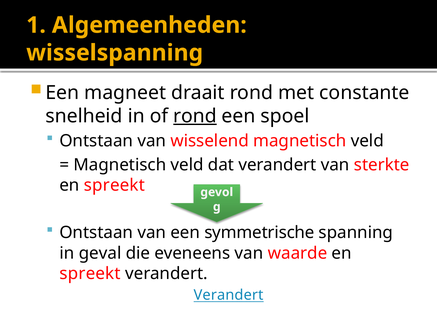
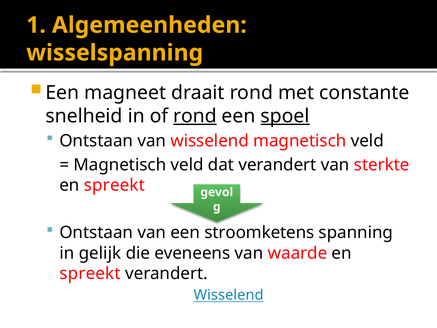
spoel underline: none -> present
symmetrische: symmetrische -> stroomketens
geval: geval -> gelijk
Verandert at (228, 295): Verandert -> Wisselend
